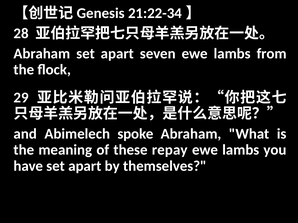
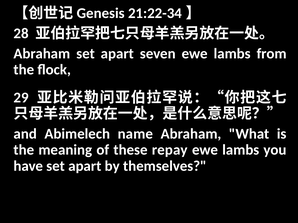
spoke: spoke -> name
